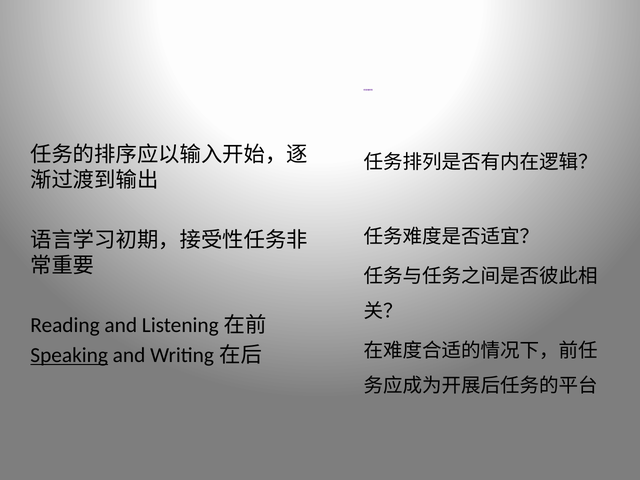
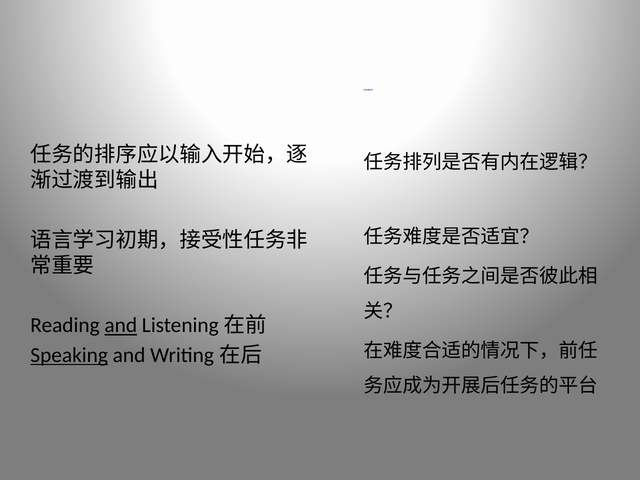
and at (121, 325) underline: none -> present
